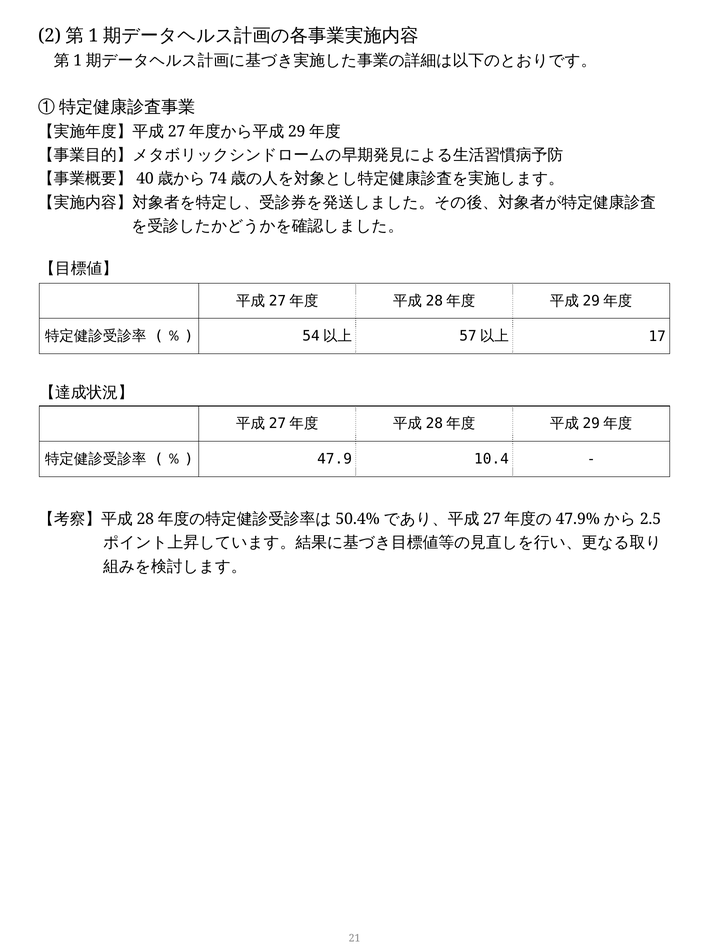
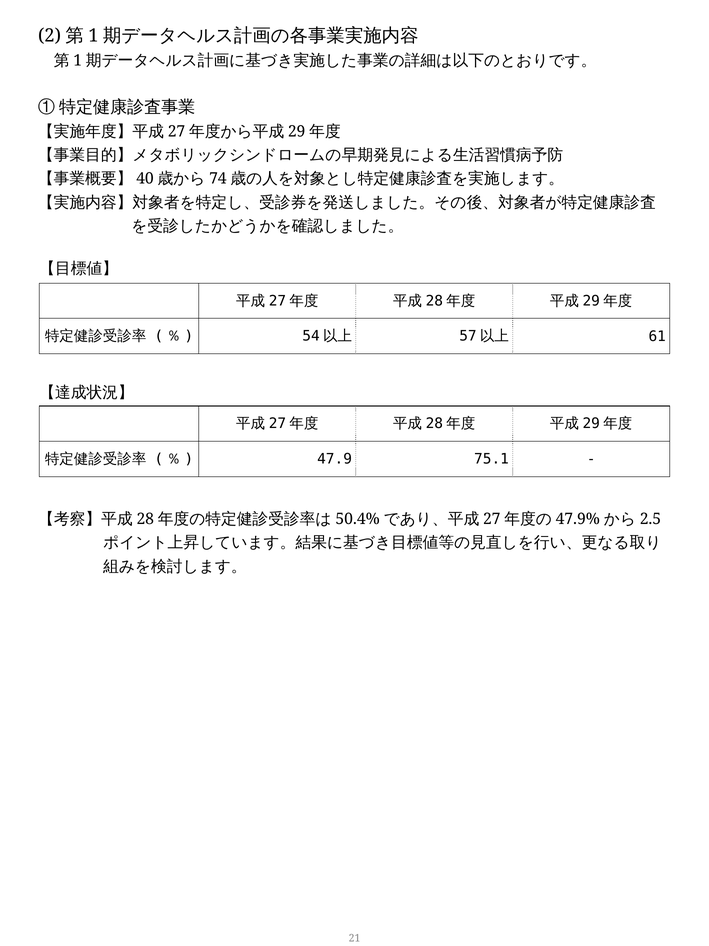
17: 17 -> 61
10.4: 10.4 -> 75.1
